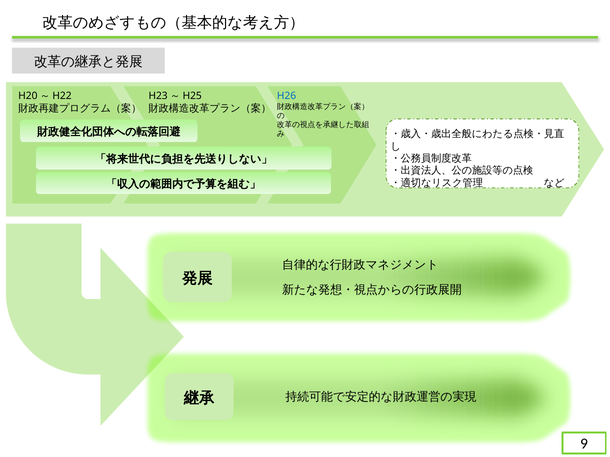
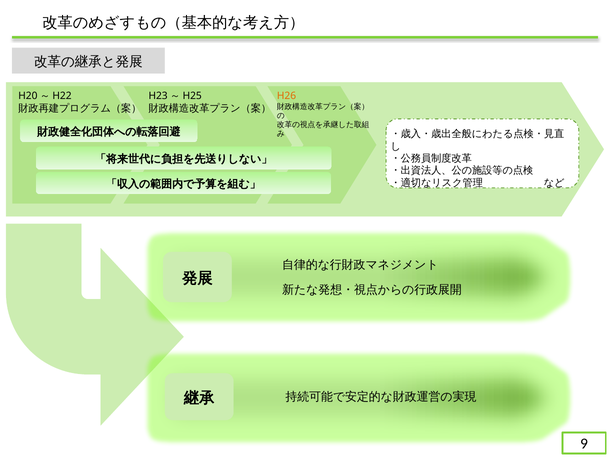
H26 colour: blue -> orange
